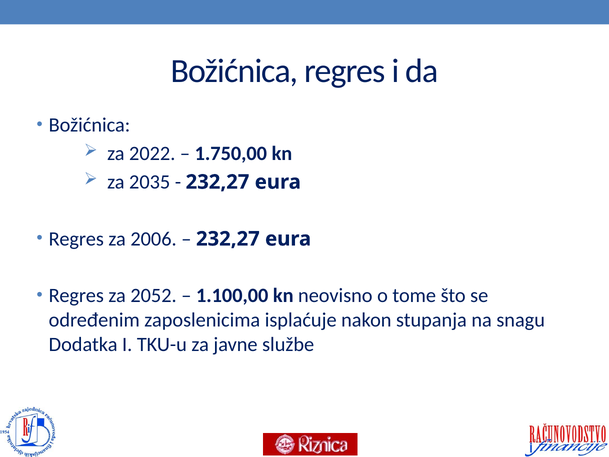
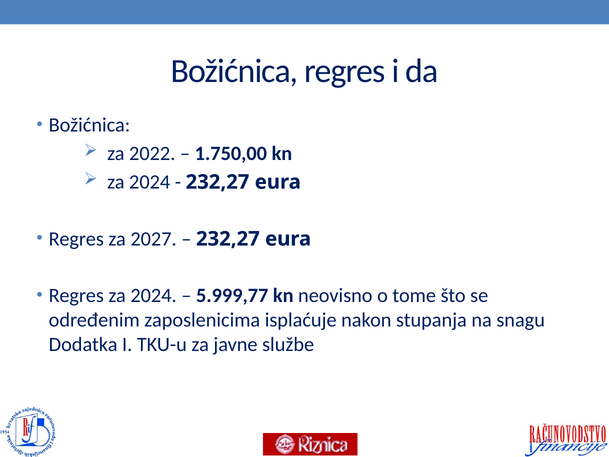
2035 at (150, 182): 2035 -> 2024
2006: 2006 -> 2027
Regres za 2052: 2052 -> 2024
1.100,00: 1.100,00 -> 5.999,77
